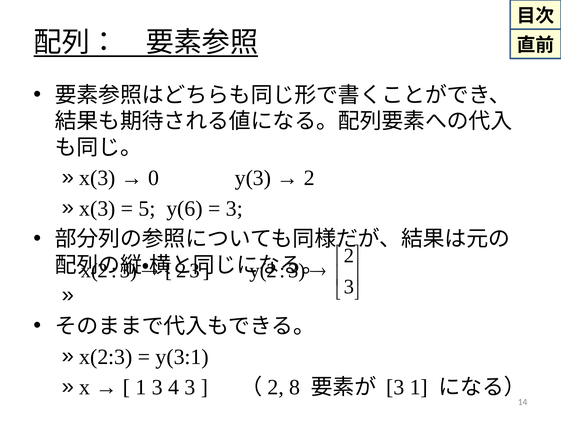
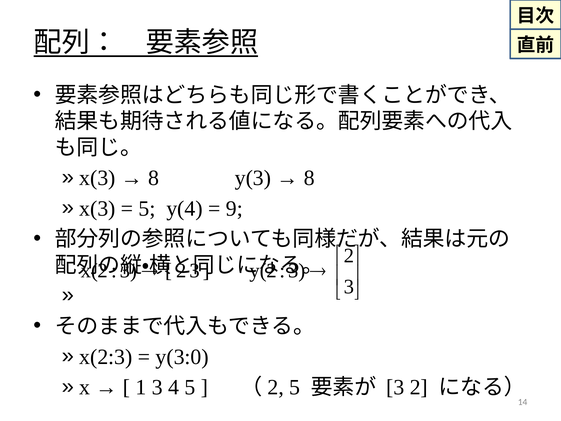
0 at (154, 178): 0 -> 8
2 at (309, 178): 2 -> 8
y(6: y(6 -> y(4
3 at (234, 208): 3 -> 9
y(3:1: y(3:1 -> y(3:0
4 3: 3 -> 5
2 8: 8 -> 5
1 at (419, 387): 1 -> 2
